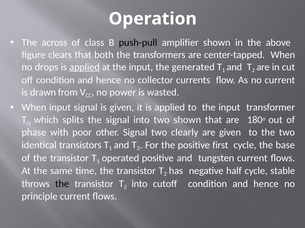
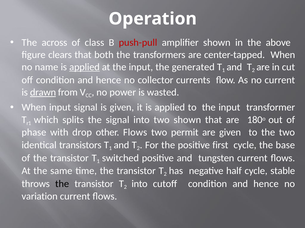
push-pull colour: black -> red
drops: drops -> name
drawn underline: none -> present
poor: poor -> drop
other Signal: Signal -> Flows
clearly: clearly -> permit
operated: operated -> switched
principle: principle -> variation
